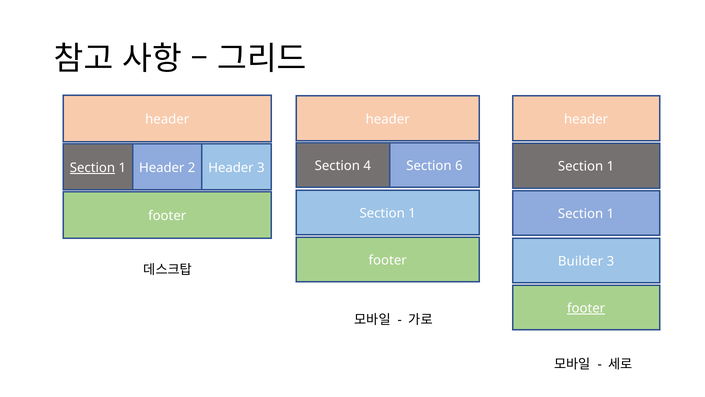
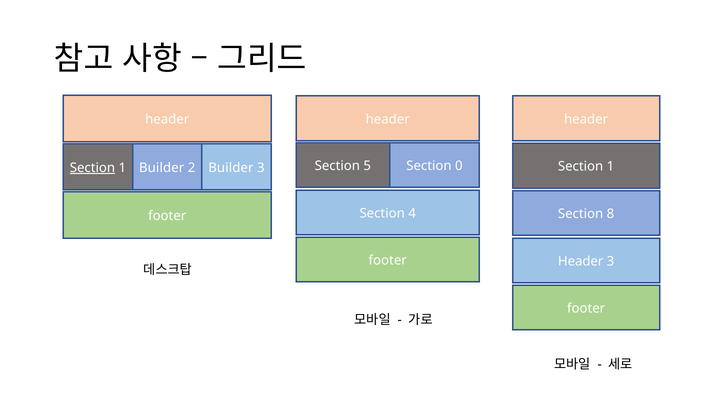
4: 4 -> 5
6: 6 -> 0
1 Header: Header -> Builder
2 Header: Header -> Builder
1 at (412, 213): 1 -> 4
1 at (610, 214): 1 -> 8
Builder at (581, 261): Builder -> Header
footer at (586, 308) underline: present -> none
